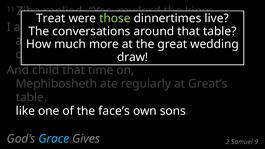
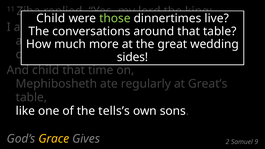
Treat at (51, 18): Treat -> Child
draw: draw -> sides
face’s: face’s -> tells’s
Grace colour: light blue -> yellow
